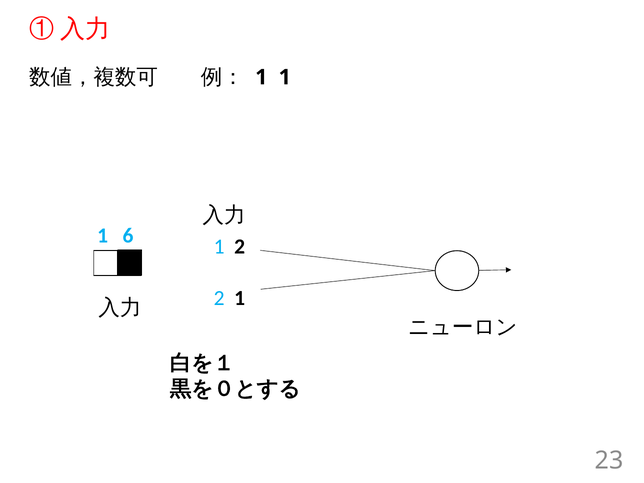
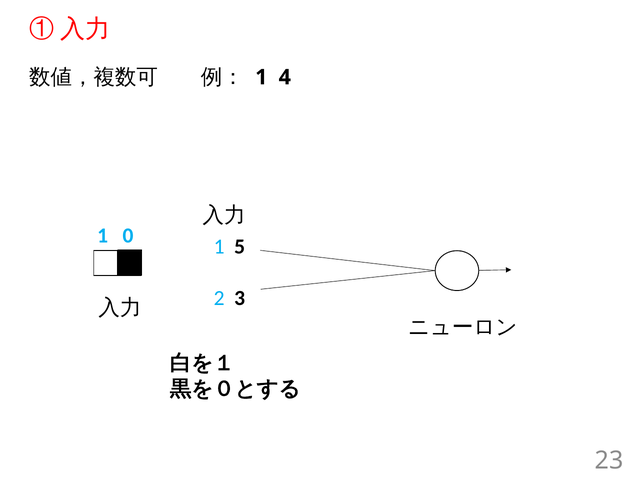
1 1: 1 -> 4
6: 6 -> 0
1 2: 2 -> 5
2 1: 1 -> 3
